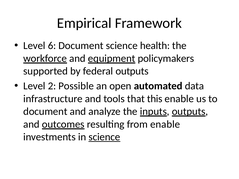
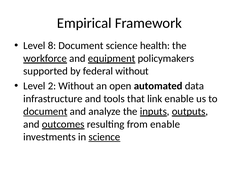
6: 6 -> 8
federal outputs: outputs -> without
2 Possible: Possible -> Without
this: this -> link
document at (45, 112) underline: none -> present
